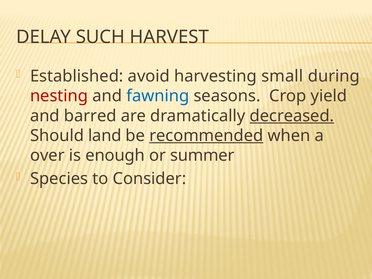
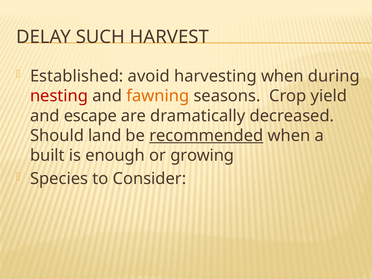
harvesting small: small -> when
fawning colour: blue -> orange
barred: barred -> escape
decreased underline: present -> none
over: over -> built
summer: summer -> growing
